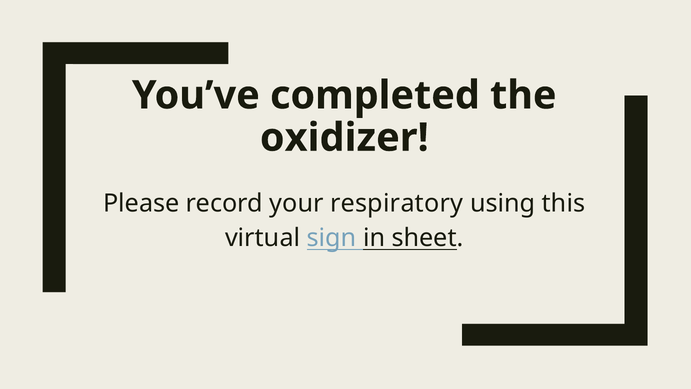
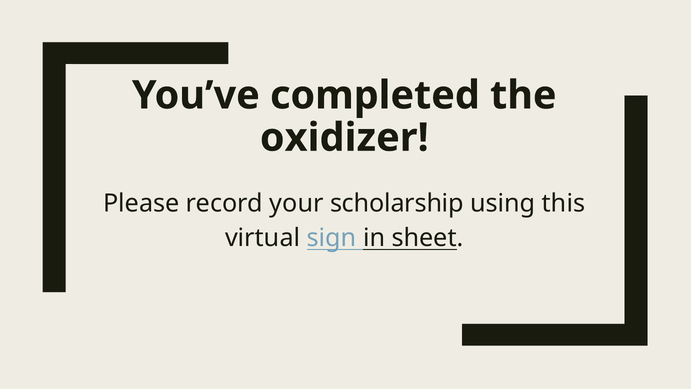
respiratory: respiratory -> scholarship
